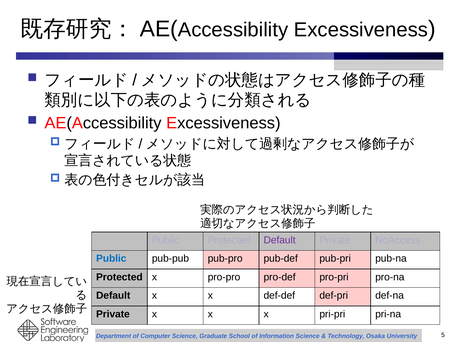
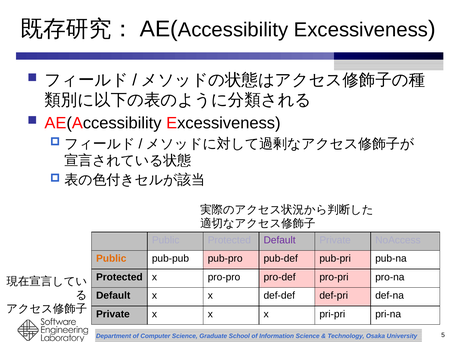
Public at (111, 259) colour: blue -> orange
